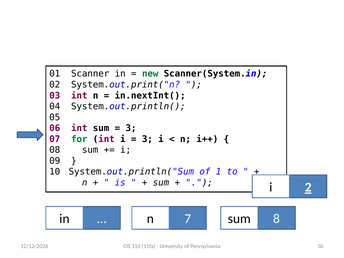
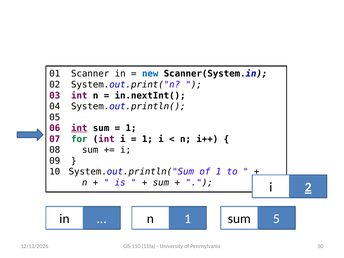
new colour: green -> blue
int at (79, 128) underline: none -> present
3 at (131, 128): 3 -> 1
3 at (147, 139): 3 -> 1
in 7: 7 -> 1
8: 8 -> 5
